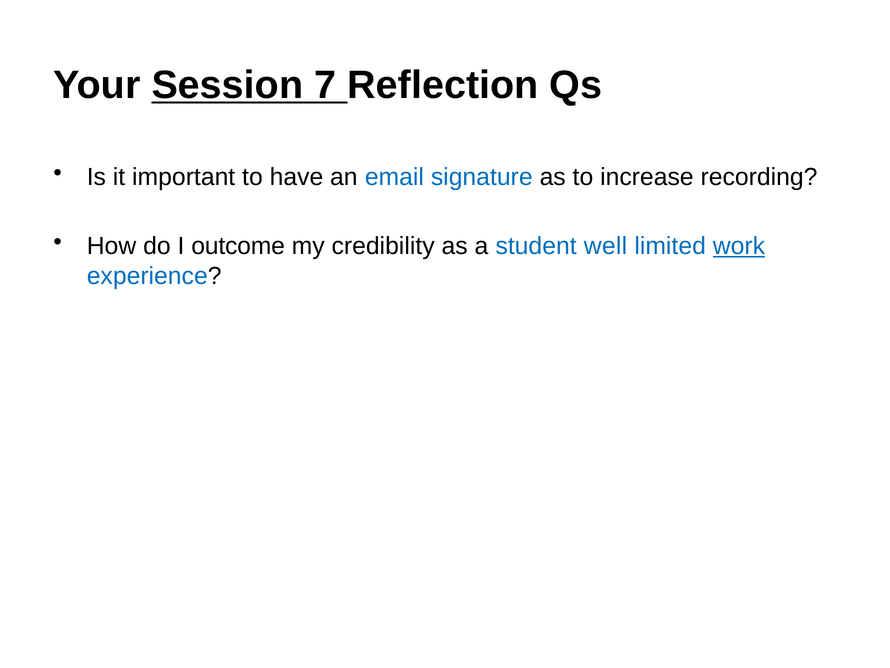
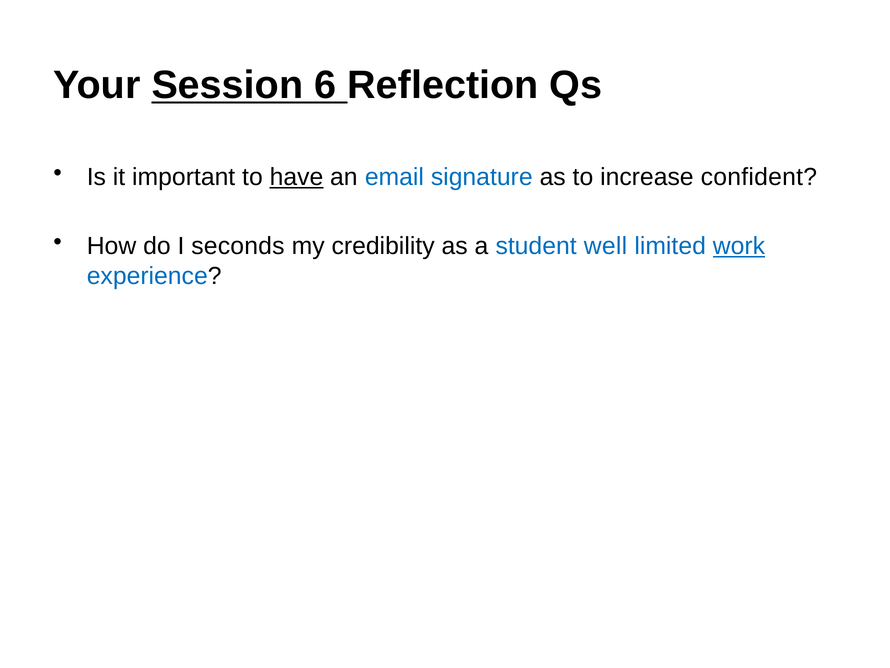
7: 7 -> 6
have underline: none -> present
recording: recording -> confident
outcome: outcome -> seconds
